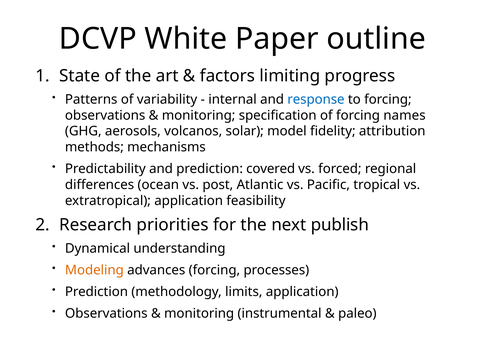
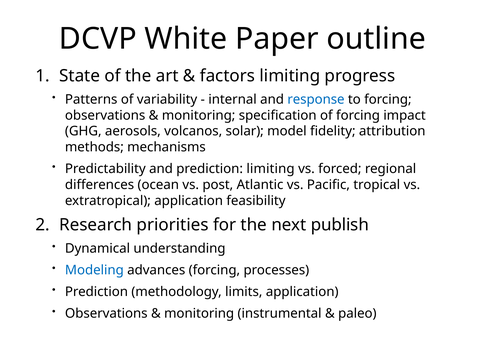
names: names -> impact
prediction covered: covered -> limiting
Modeling colour: orange -> blue
